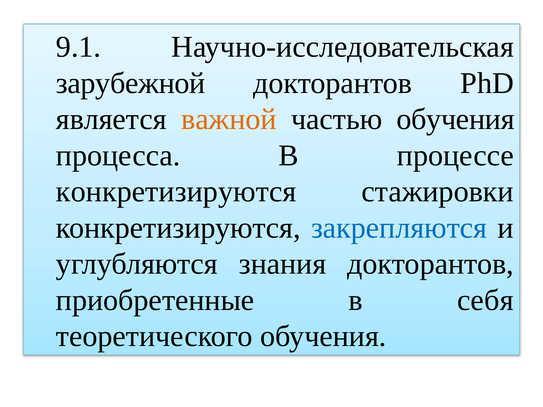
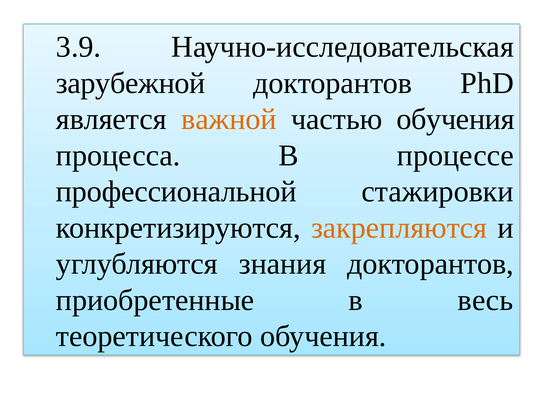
9.1: 9.1 -> 3.9
конкретизируются at (176, 192): конкретизируются -> профессиональной
закрепляются colour: blue -> orange
себя: себя -> весь
